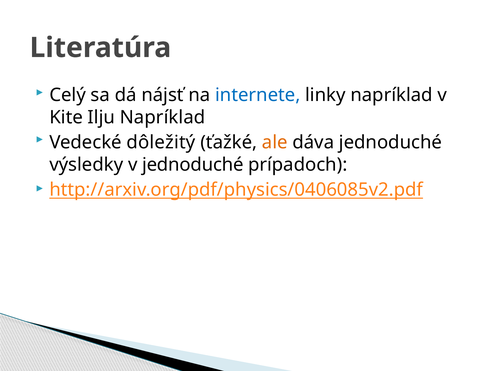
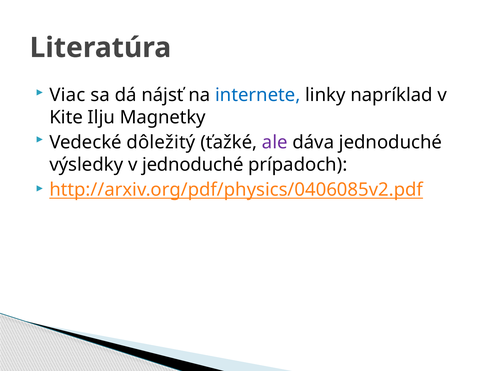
Celý: Celý -> Viac
Ilju Napríklad: Napríklad -> Magnetky
ale colour: orange -> purple
